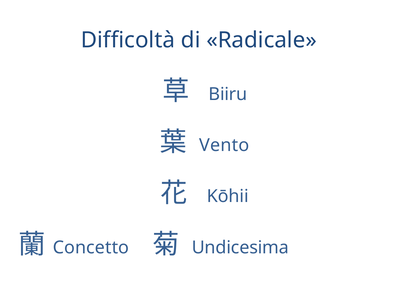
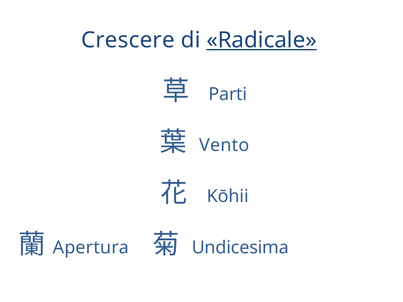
Difficoltà: Difficoltà -> Crescere
Radicale underline: none -> present
Biiru: Biiru -> Parti
Concetto: Concetto -> Apertura
